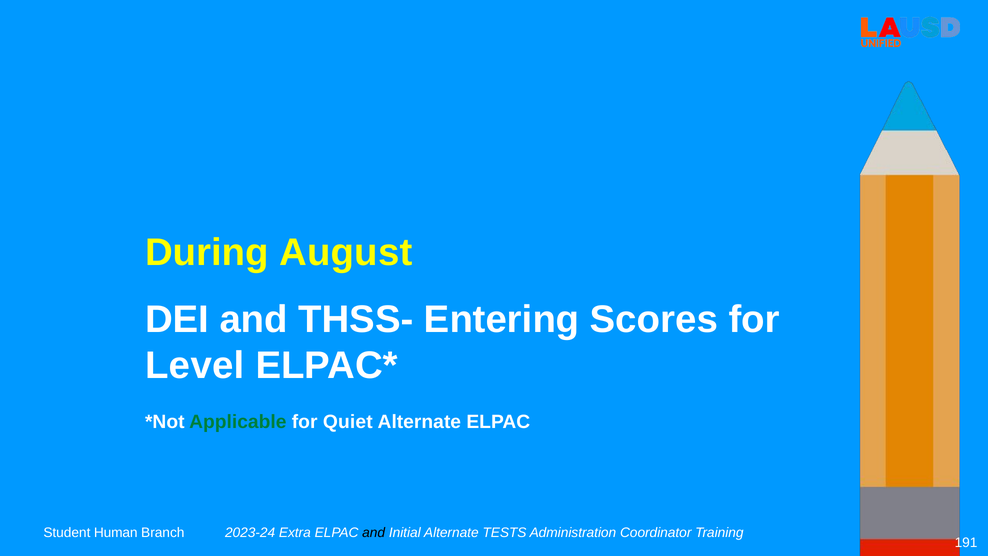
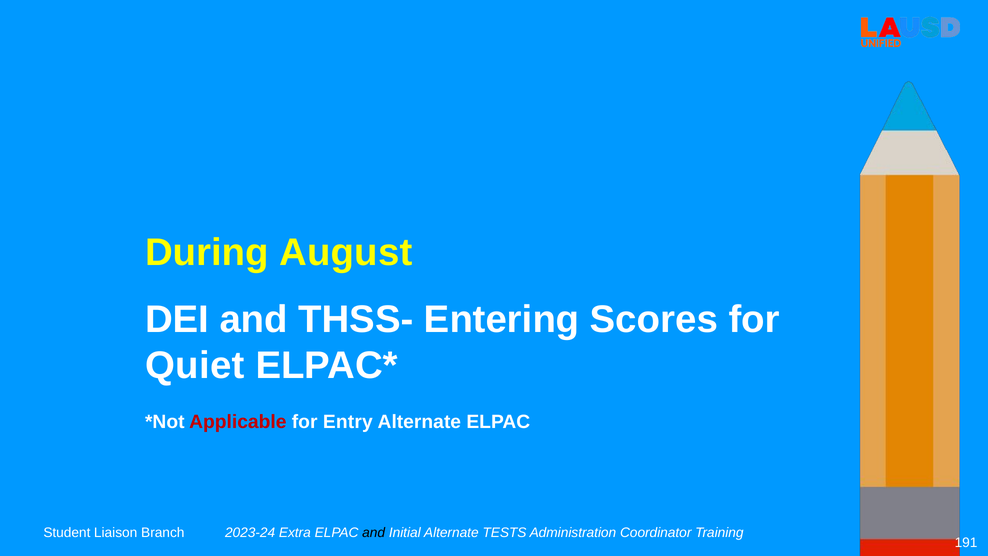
Level: Level -> Quiet
Applicable colour: green -> red
Quiet: Quiet -> Entry
Human: Human -> Liaison
